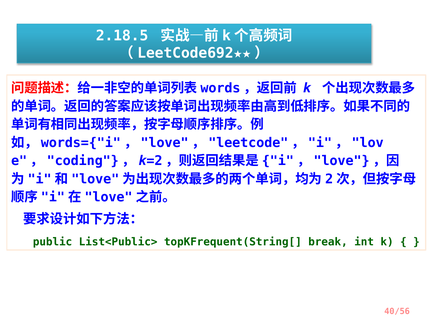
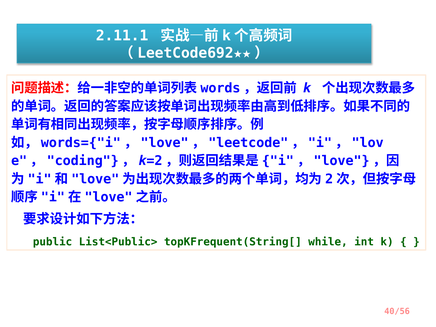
2.18.5: 2.18.5 -> 2.11.1
break: break -> while
